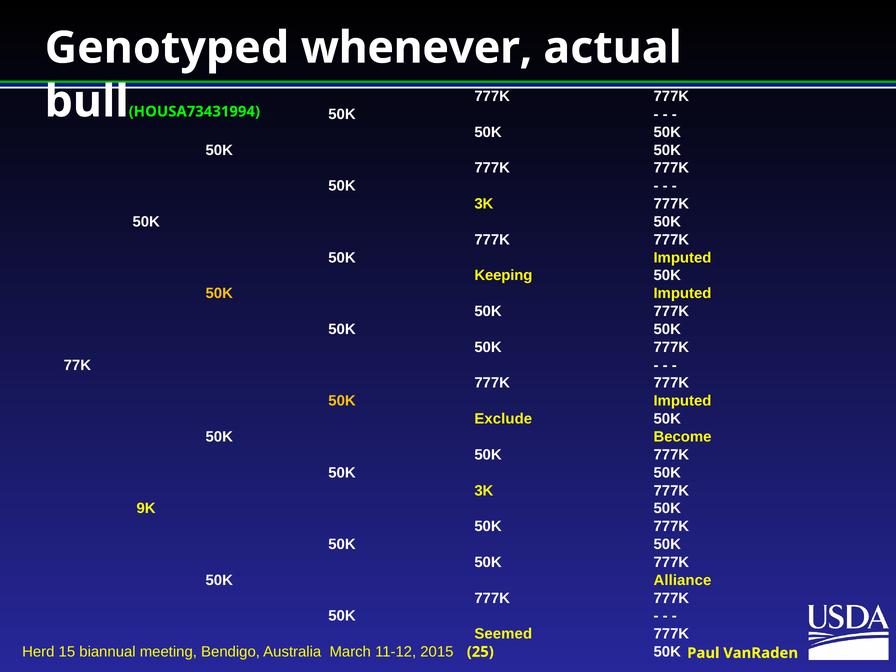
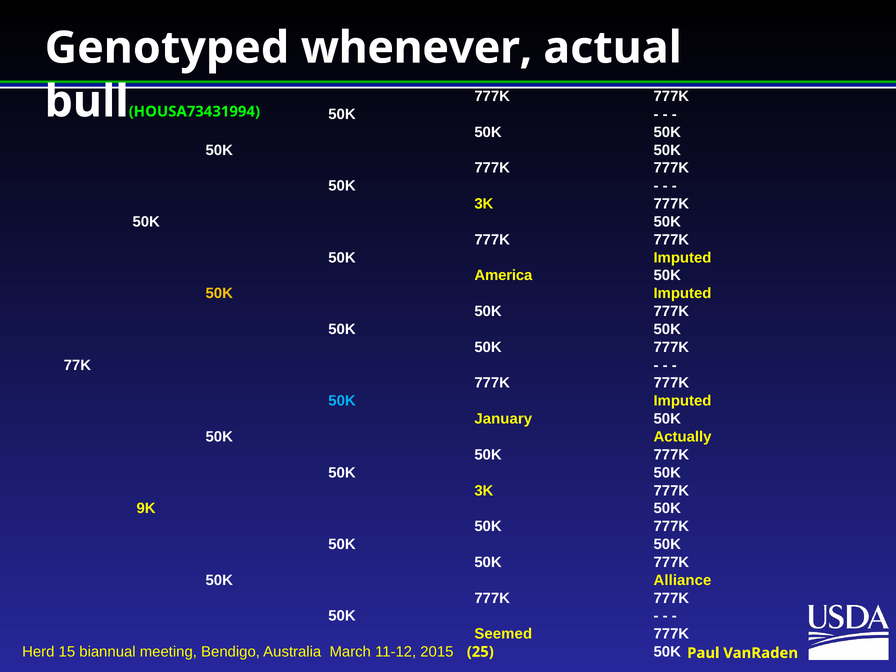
Keeping: Keeping -> America
50K at (342, 401) colour: yellow -> light blue
Exclude: Exclude -> January
Become: Become -> Actually
